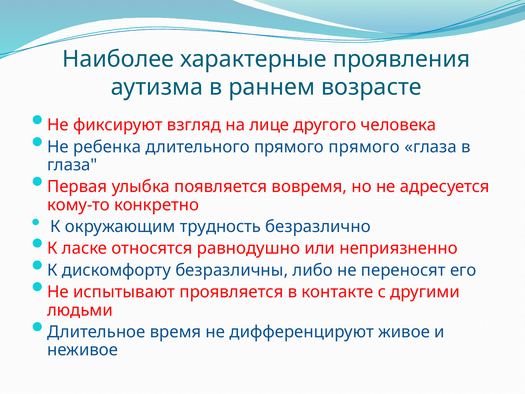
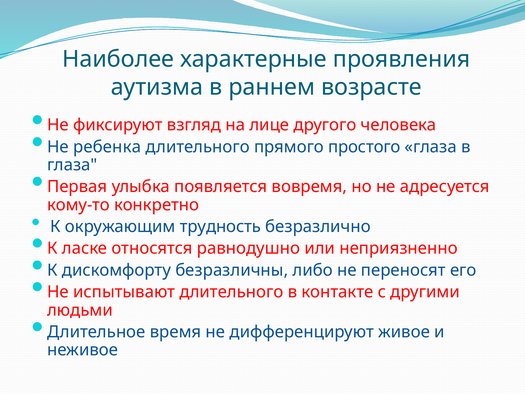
прямого прямого: прямого -> простого
испытывают проявляется: проявляется -> длительного
